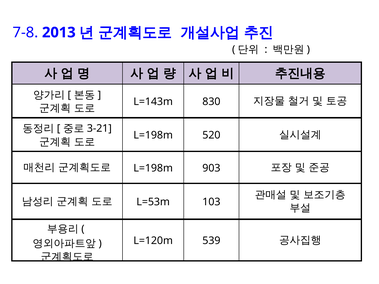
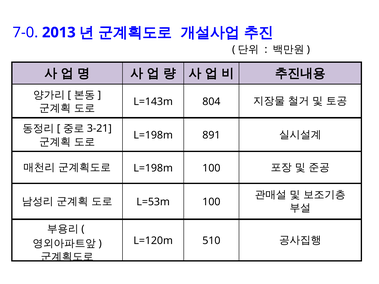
7-8: 7-8 -> 7-0
830: 830 -> 804
520: 520 -> 891
L=198m 903: 903 -> 100
L=53m 103: 103 -> 100
539: 539 -> 510
